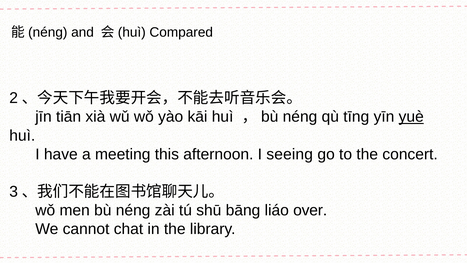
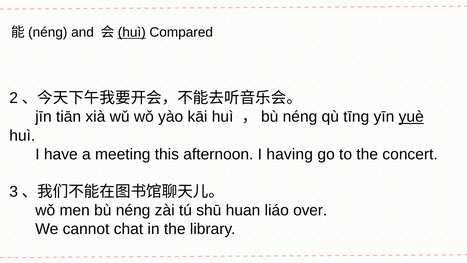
huì at (132, 32) underline: none -> present
seeing: seeing -> having
bāng: bāng -> huan
